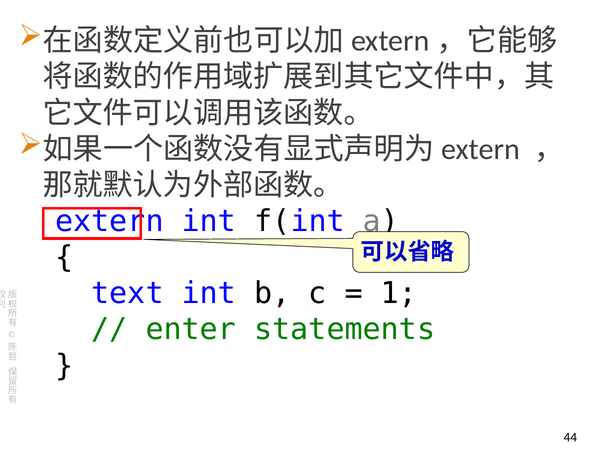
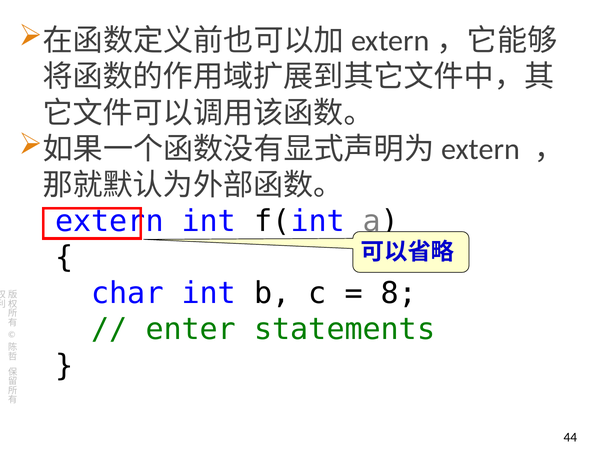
text: text -> char
1: 1 -> 8
